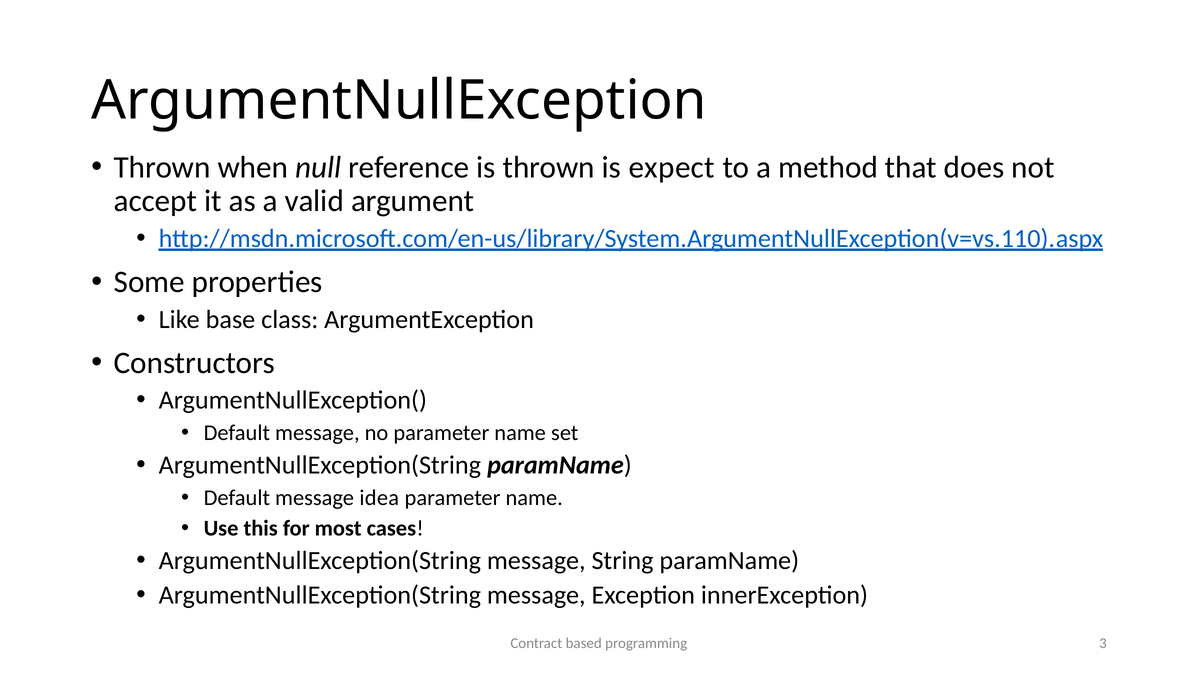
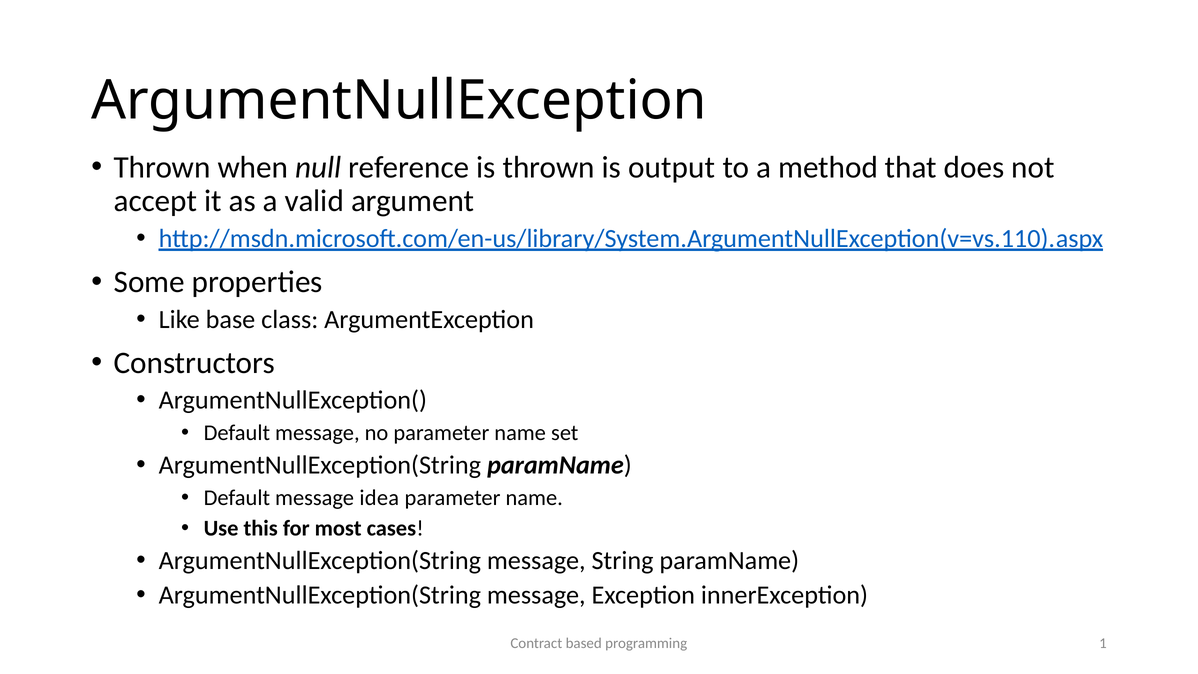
expect: expect -> output
3: 3 -> 1
